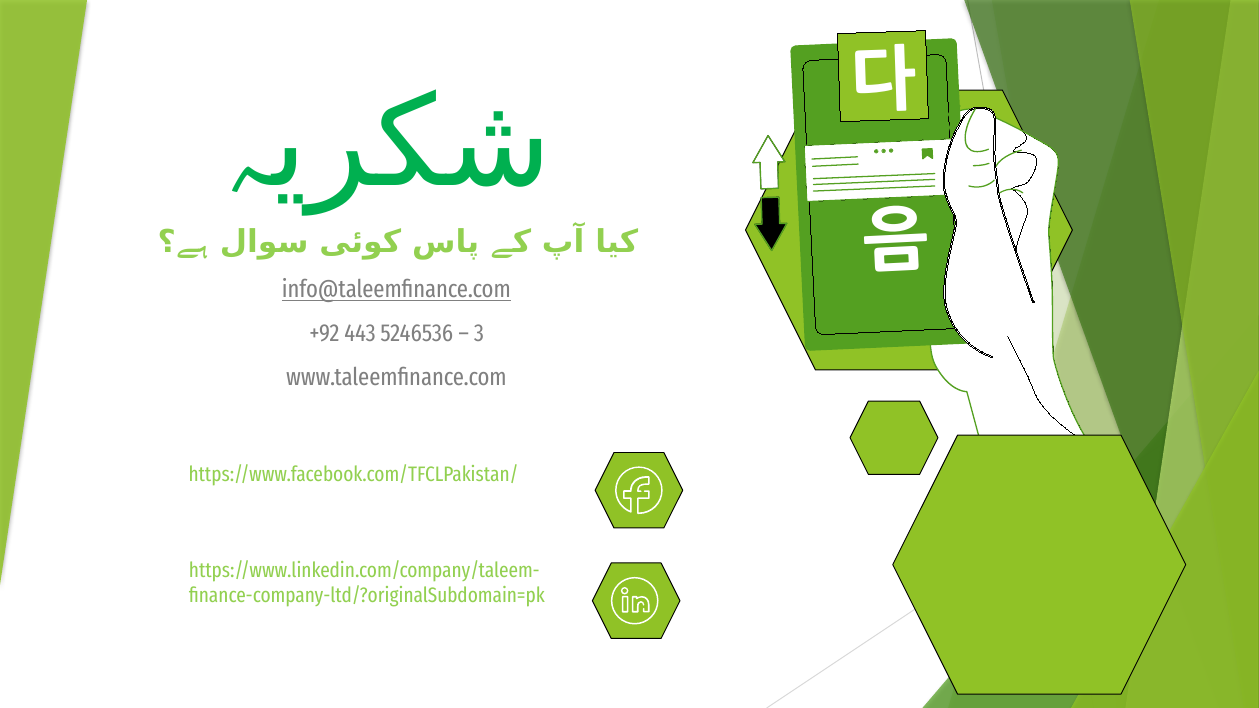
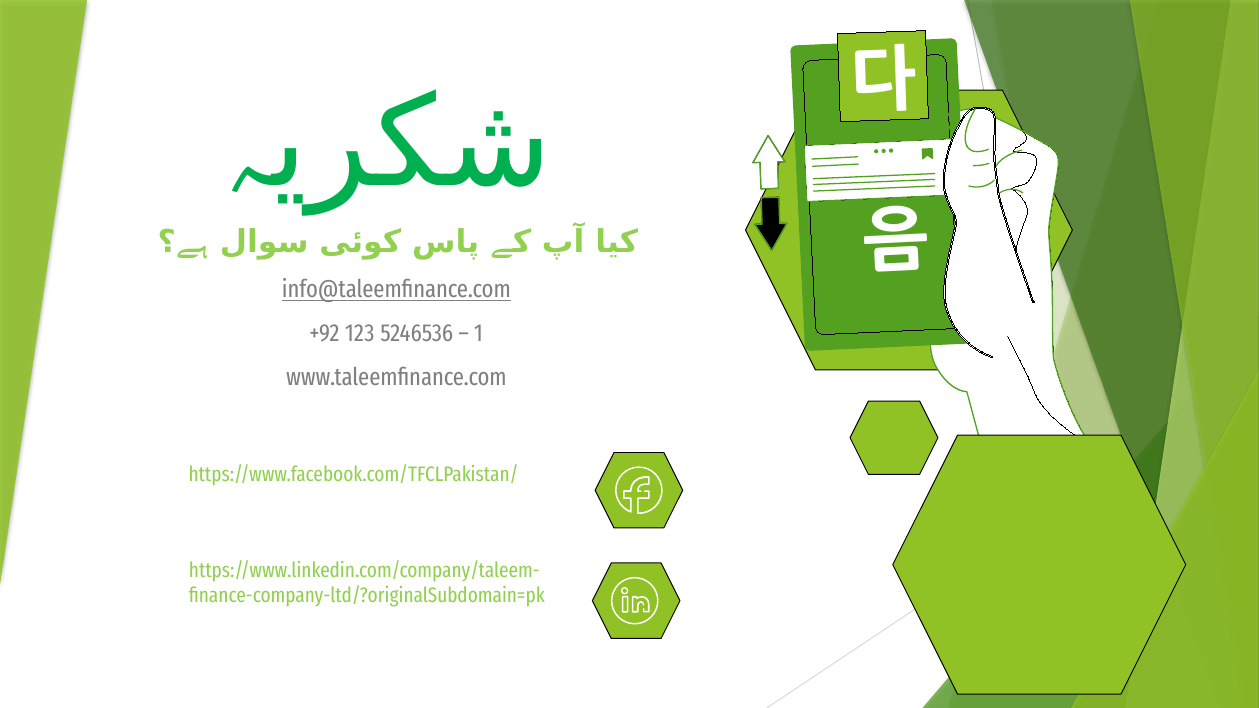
443: 443 -> 123
3: 3 -> 1
